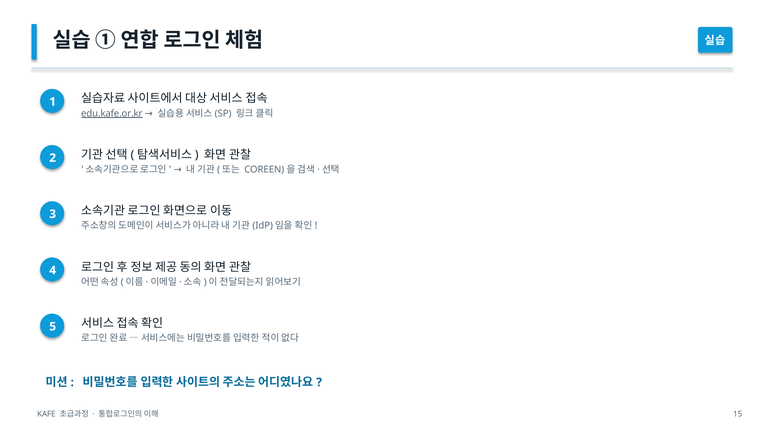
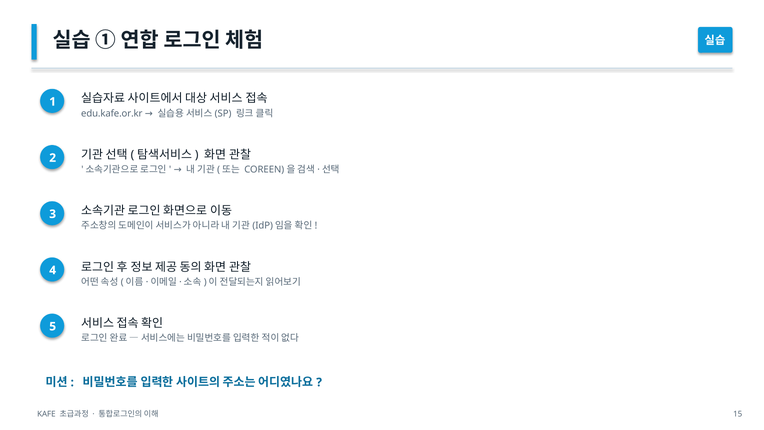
edu.kafe.or.kr underline: present -> none
